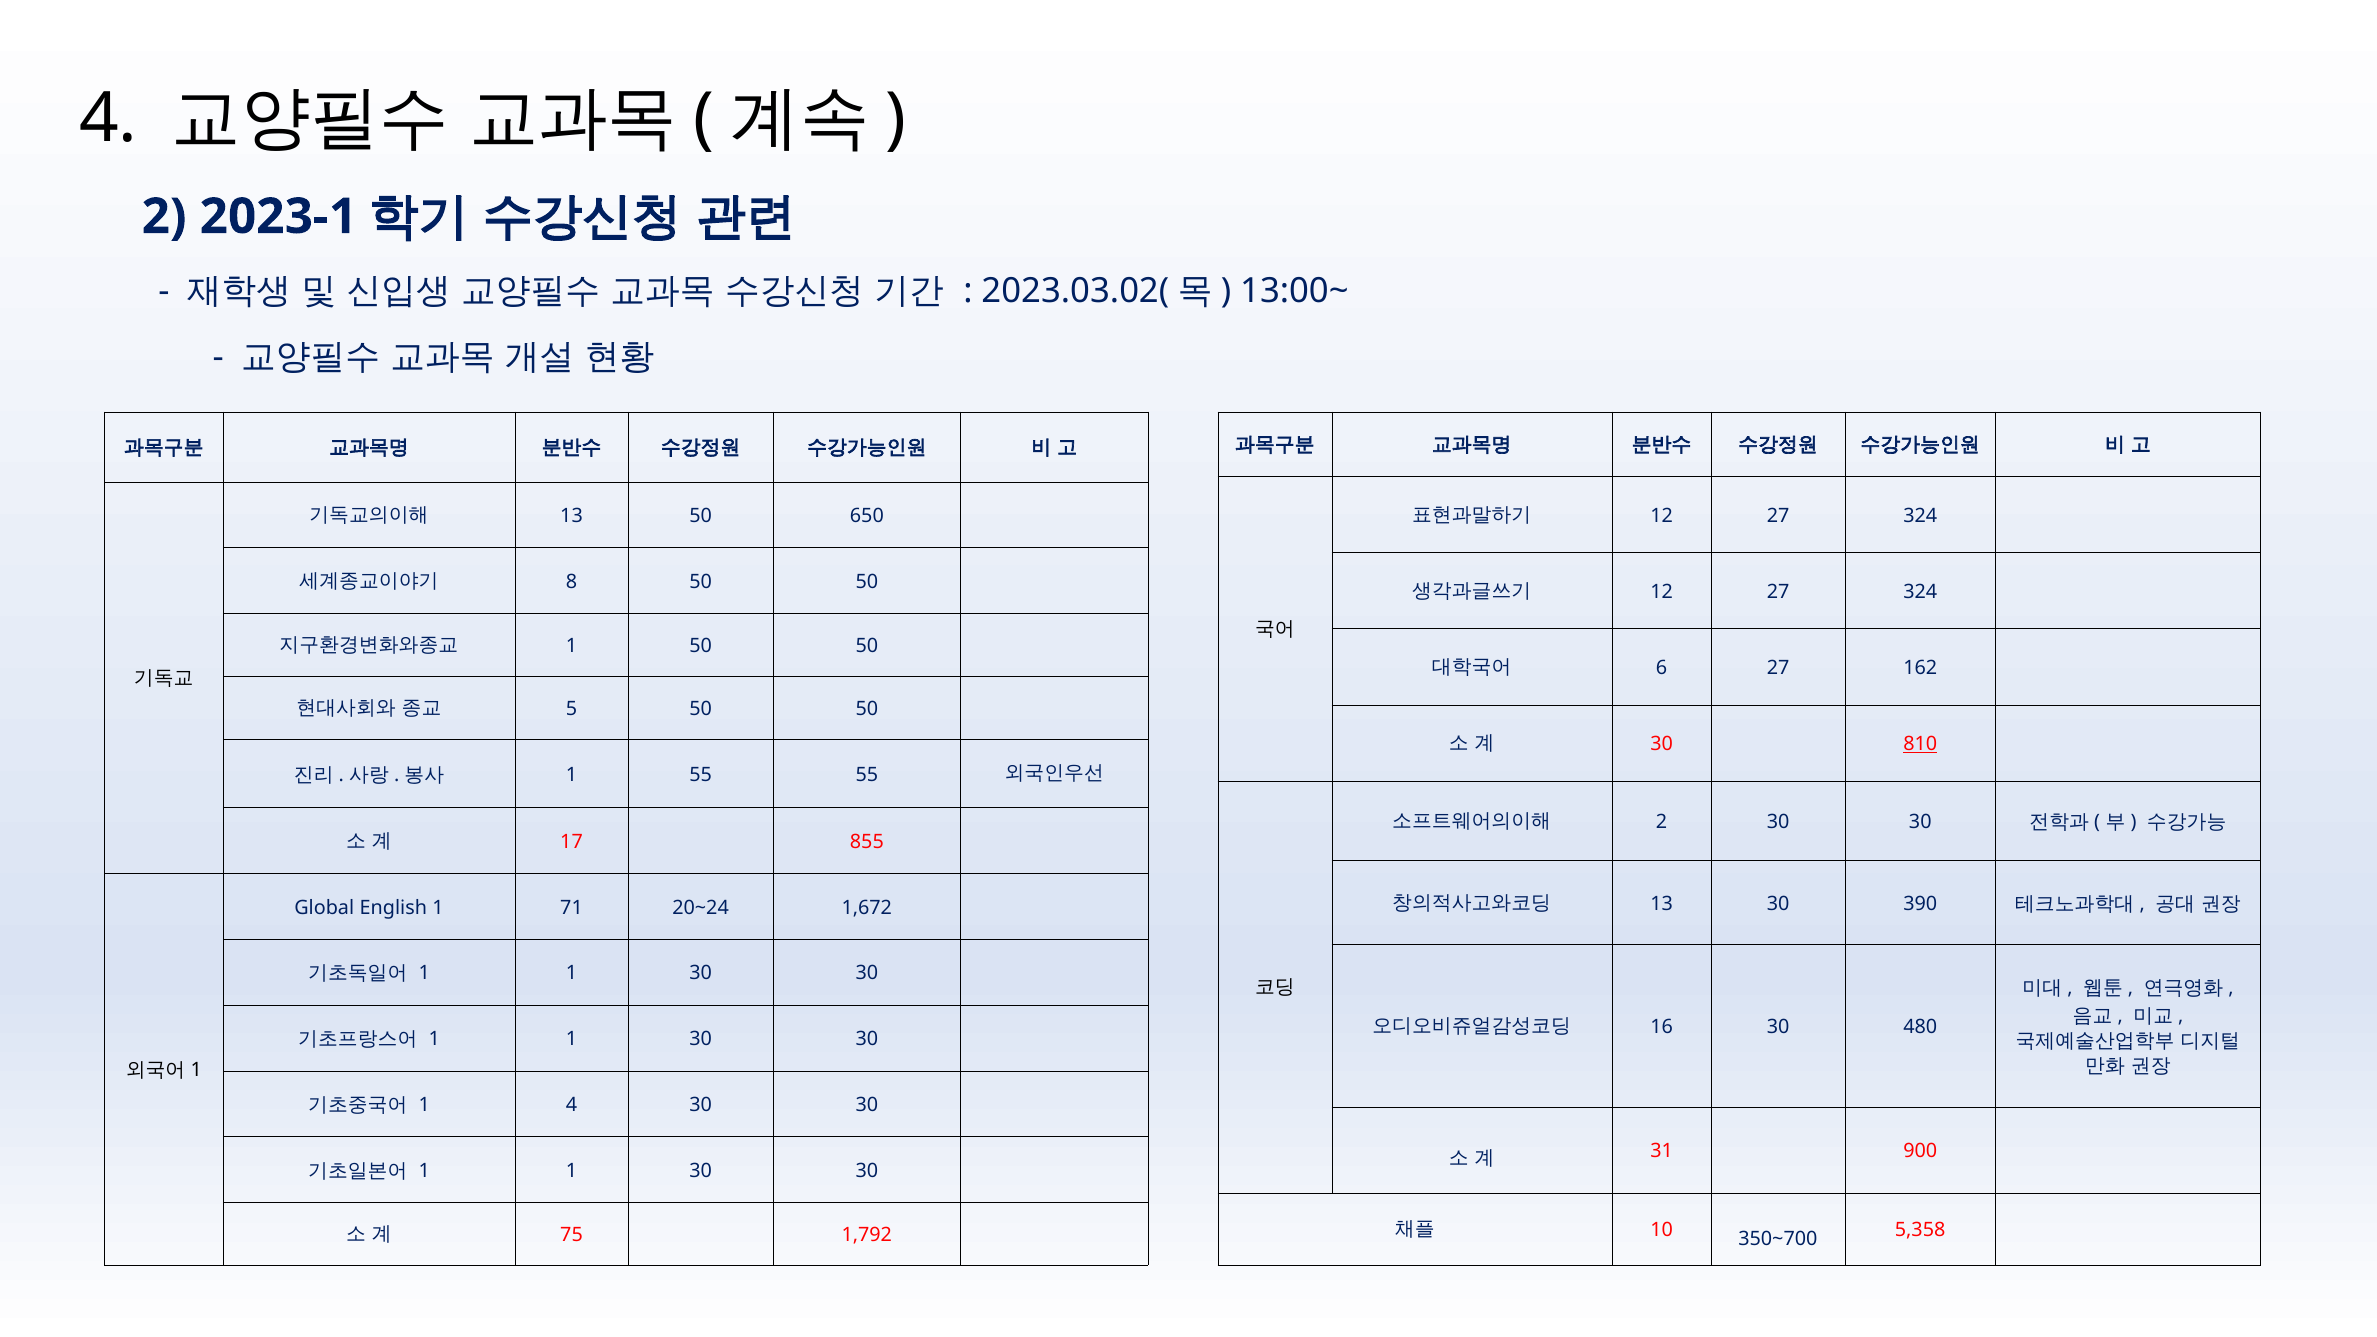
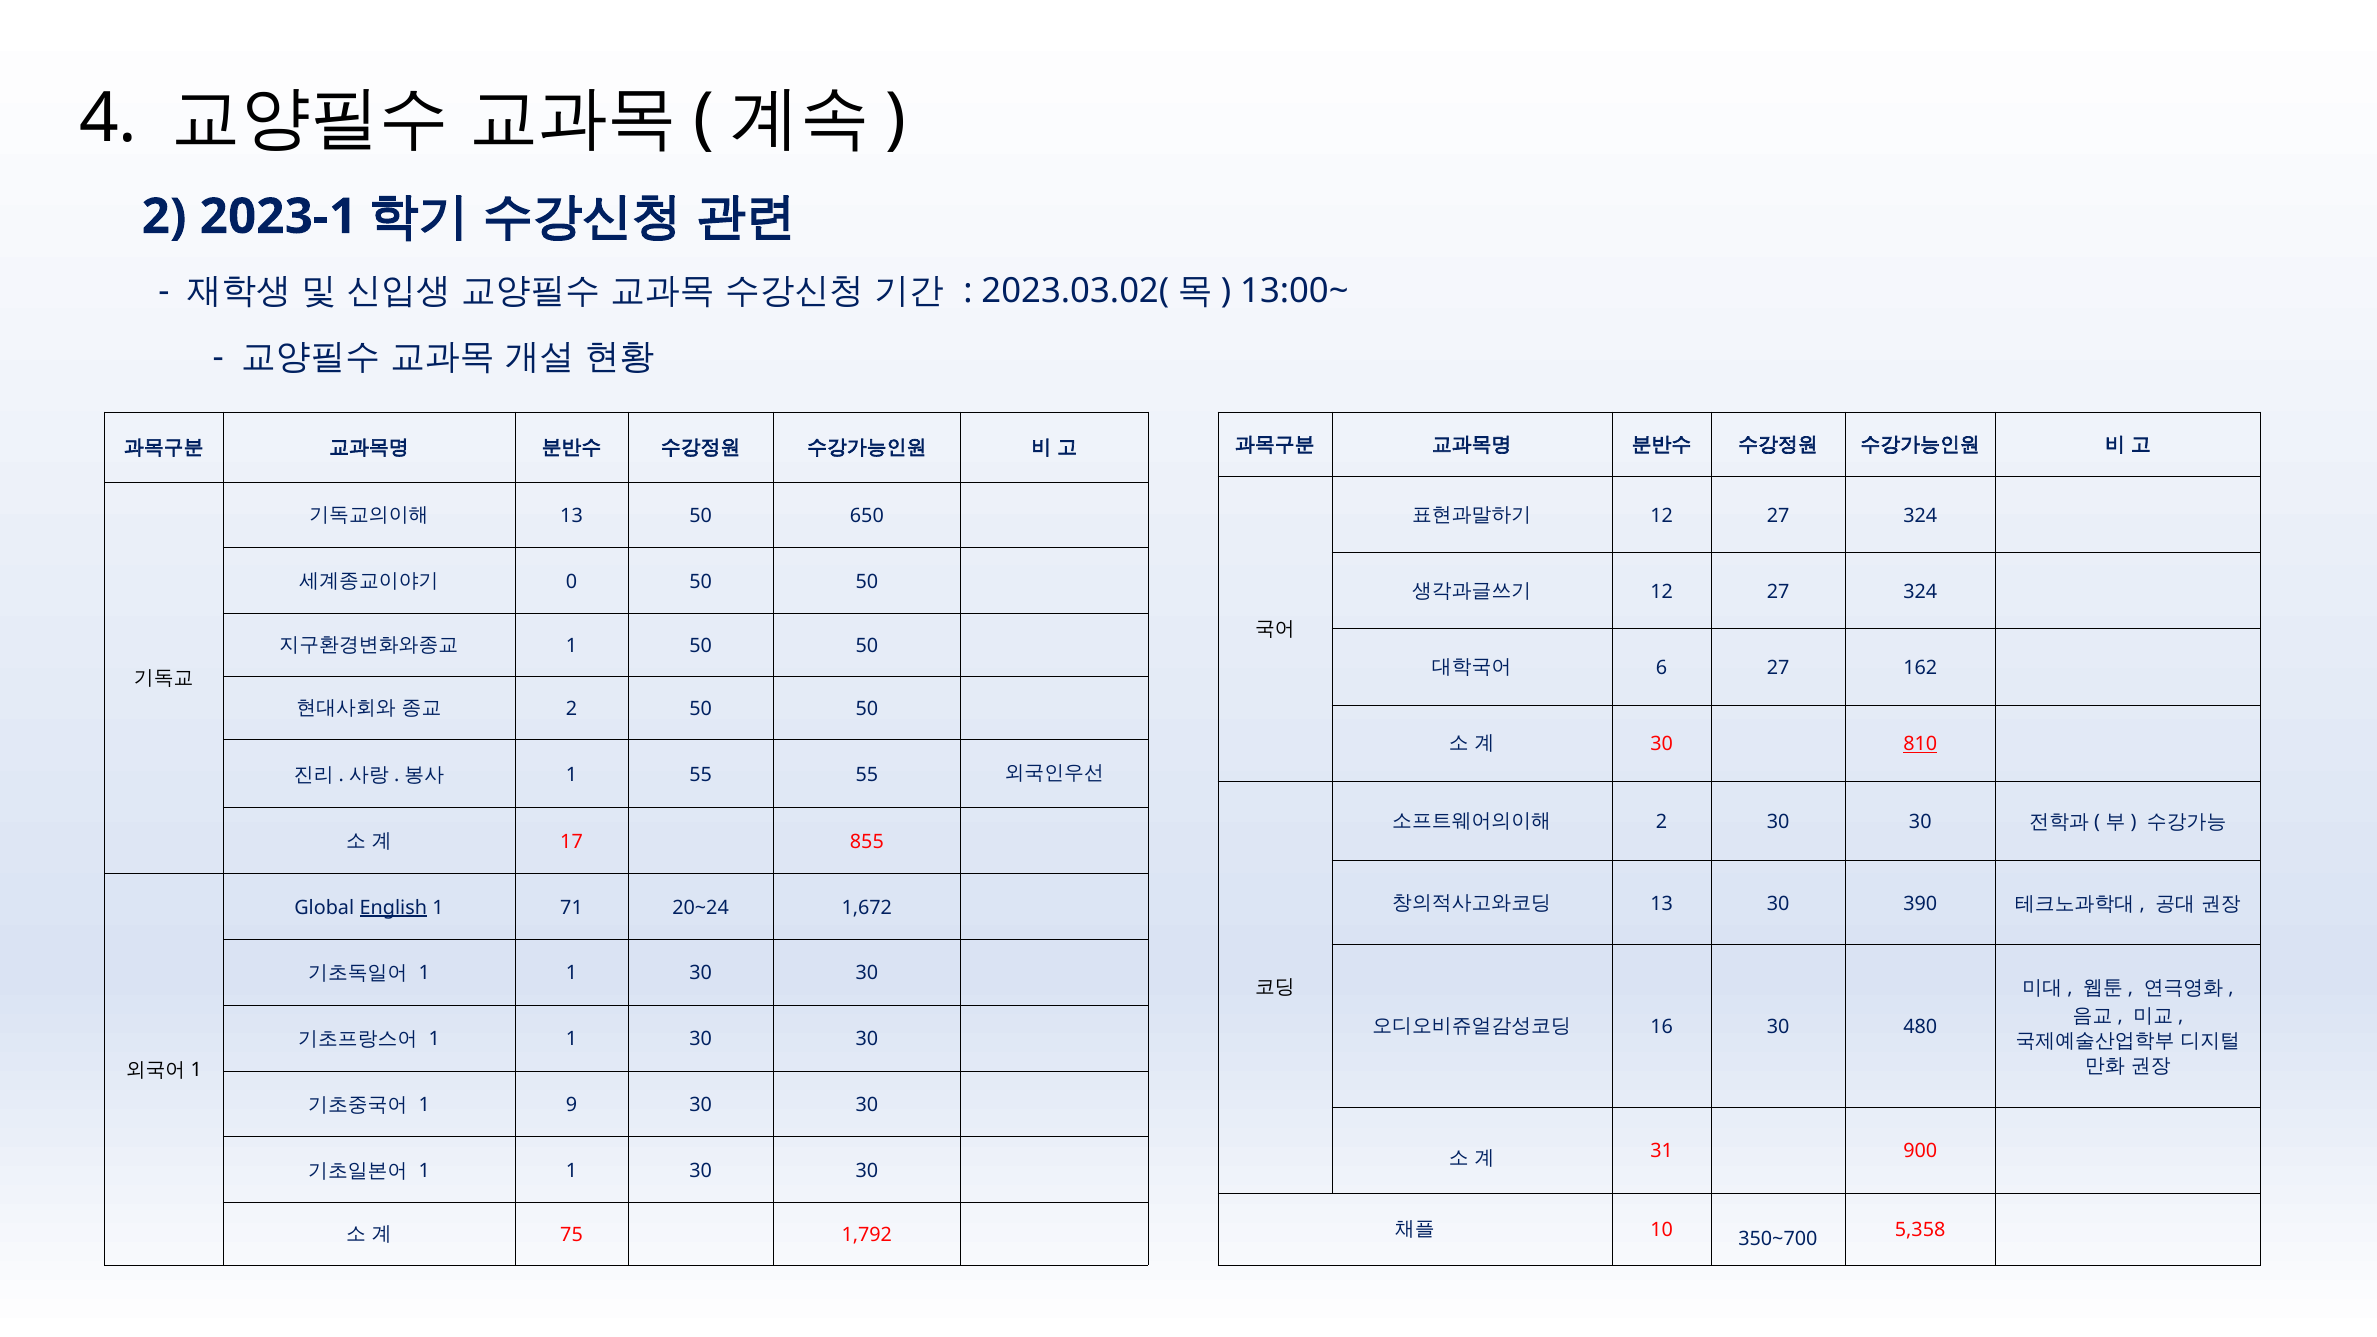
8: 8 -> 0
5 at (572, 709): 5 -> 2
English underline: none -> present
1 4: 4 -> 9
